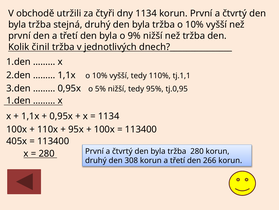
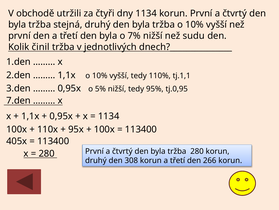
9%: 9% -> 7%
než tržba: tržba -> sudu
1.den at (18, 100): 1.den -> 7.den
